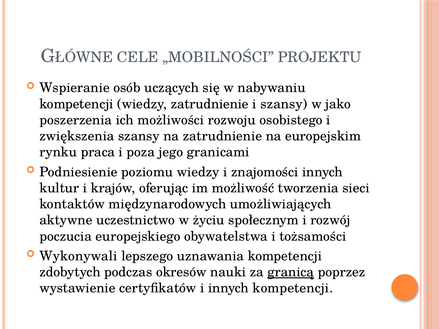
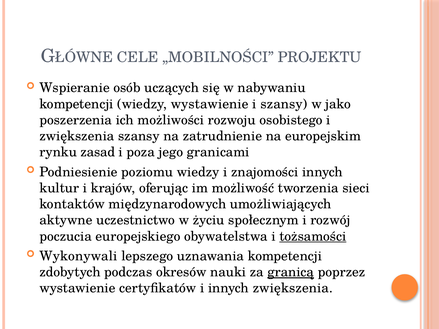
wiedzy zatrudnienie: zatrudnienie -> wystawienie
praca: praca -> zasad
tożsamości underline: none -> present
innych kompetencji: kompetencji -> zwiększenia
